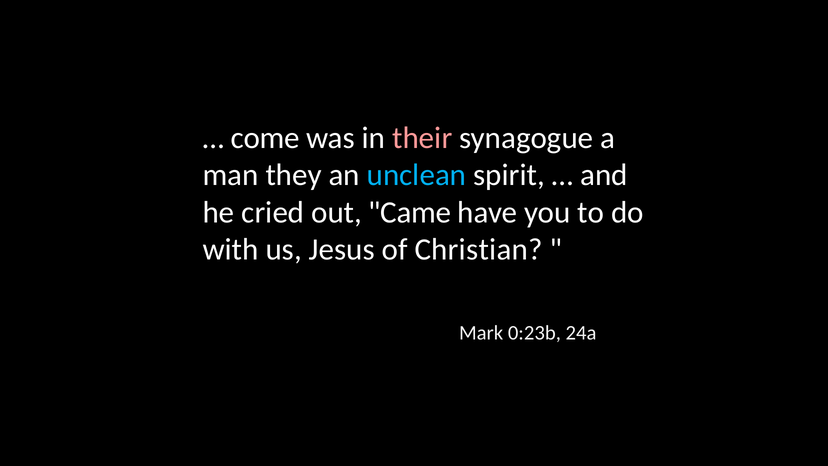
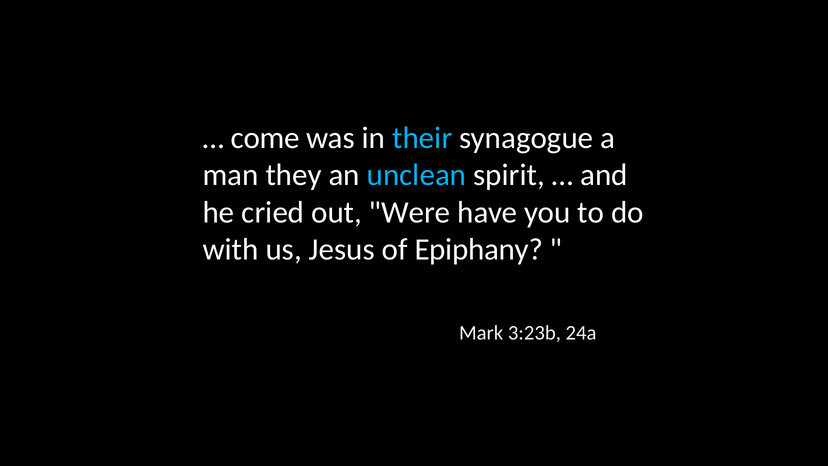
their colour: pink -> light blue
Came: Came -> Were
Christian: Christian -> Epiphany
0:23b: 0:23b -> 3:23b
